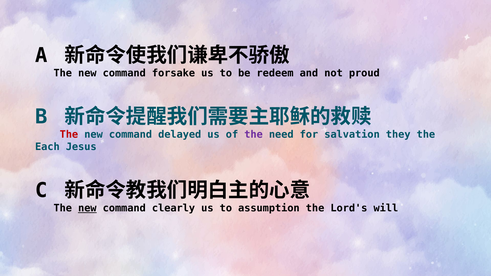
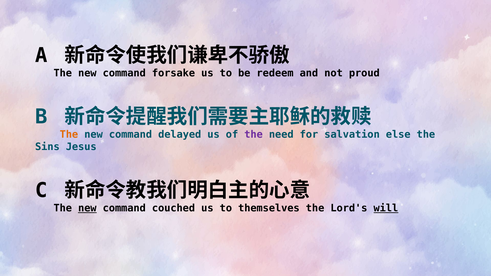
The at (69, 135) colour: red -> orange
they: they -> else
Each: Each -> Sins
clearly: clearly -> couched
assumption: assumption -> themselves
will underline: none -> present
